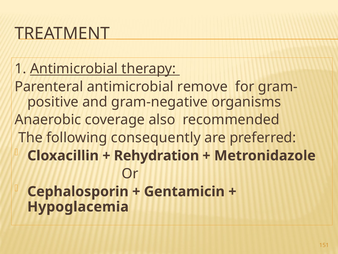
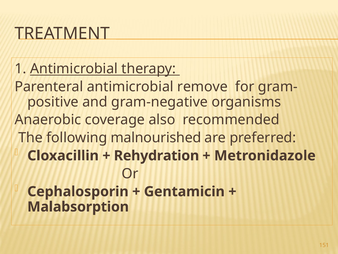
consequently: consequently -> malnourished
Hypoglacemia: Hypoglacemia -> Malabsorption
